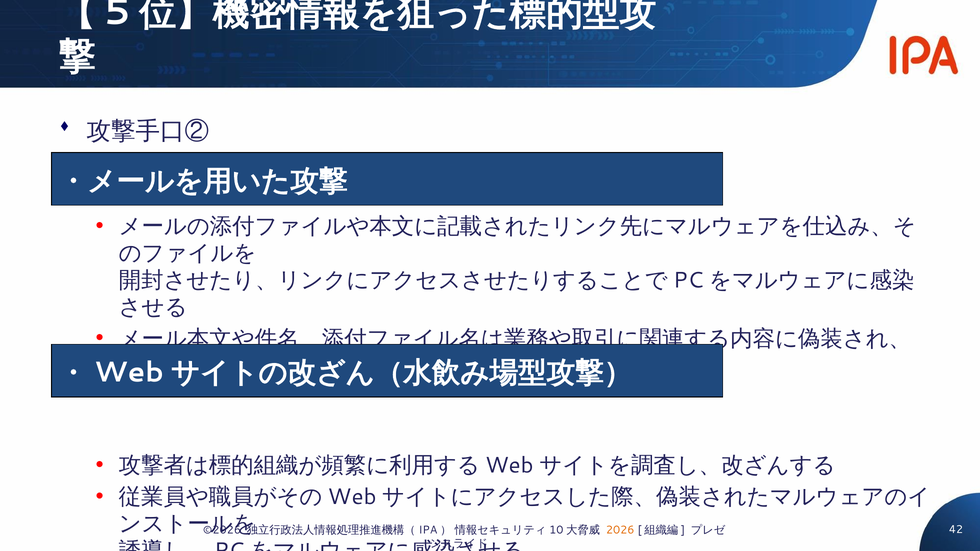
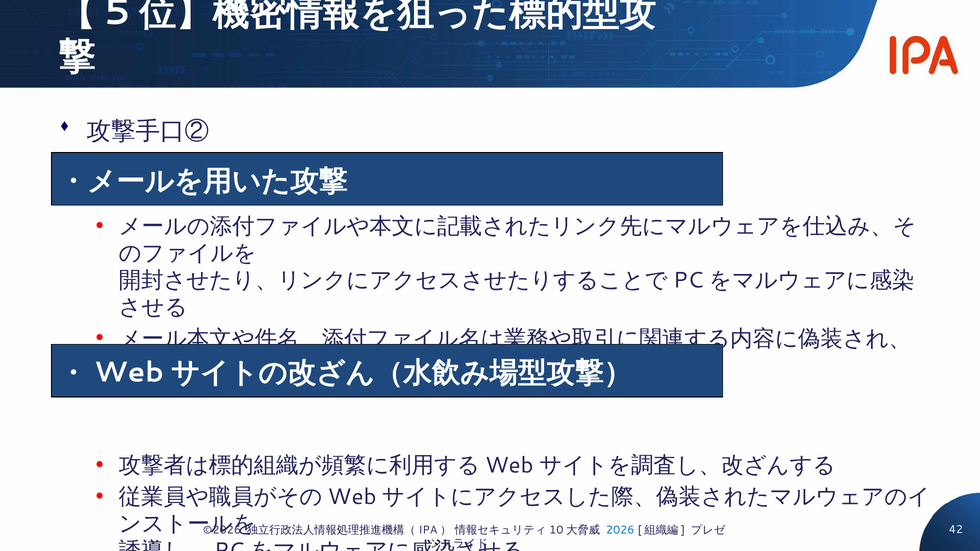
2026 colour: orange -> blue
